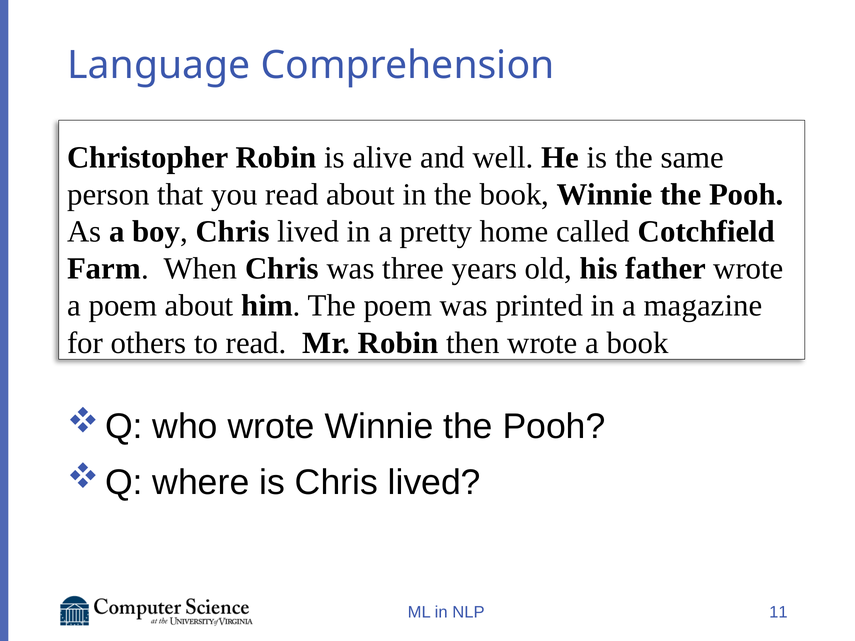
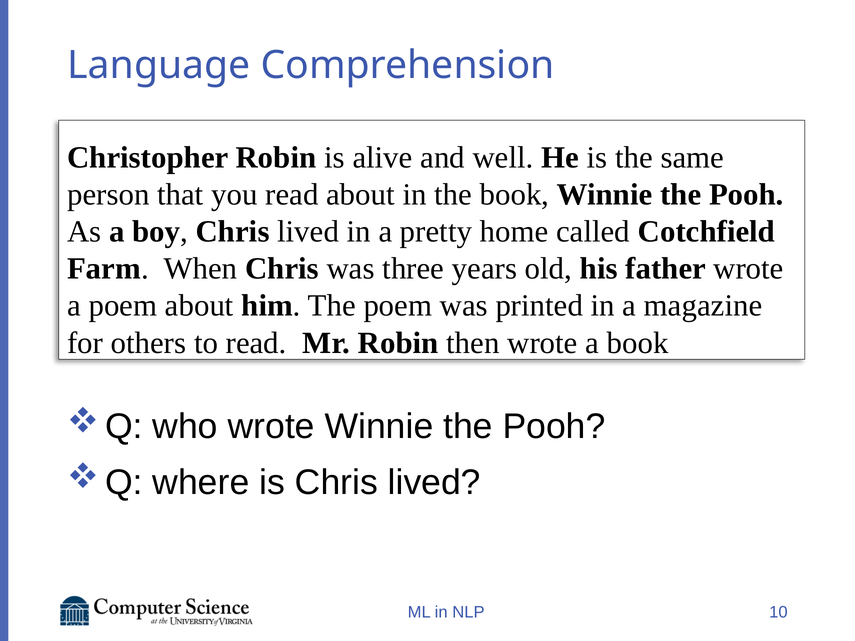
11: 11 -> 10
